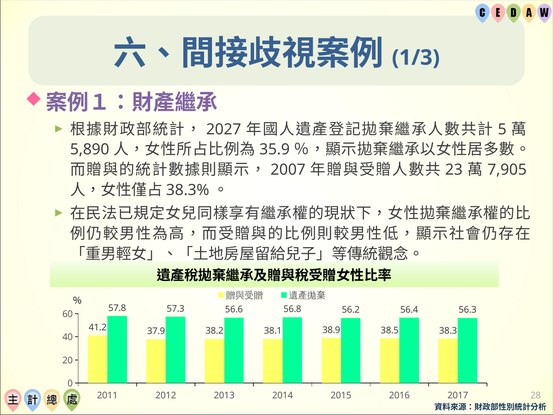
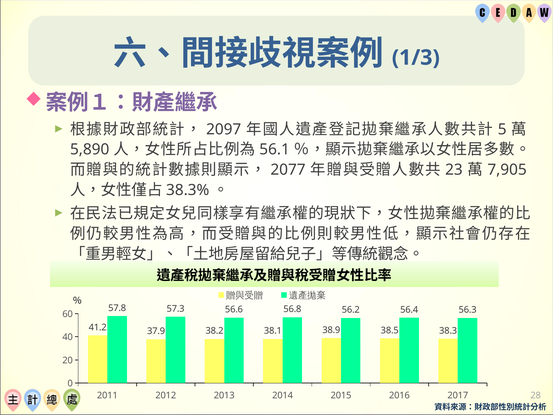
2027: 2027 -> 2097
35.9: 35.9 -> 56.1
2007: 2007 -> 2077
